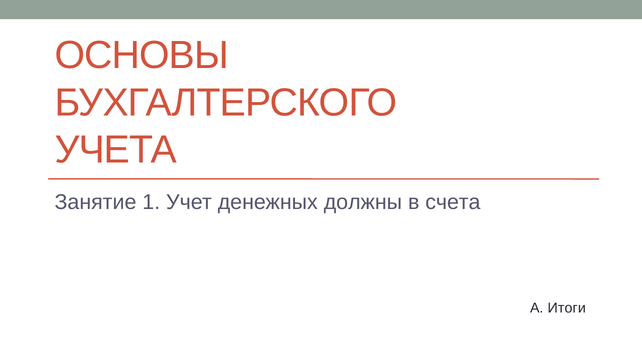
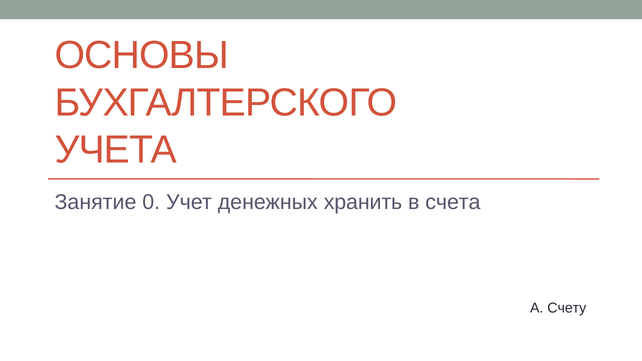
1: 1 -> 0
должны: должны -> хранить
Итоги: Итоги -> Счету
